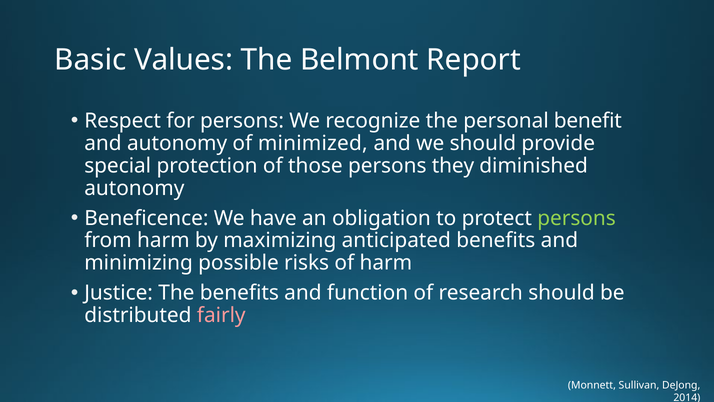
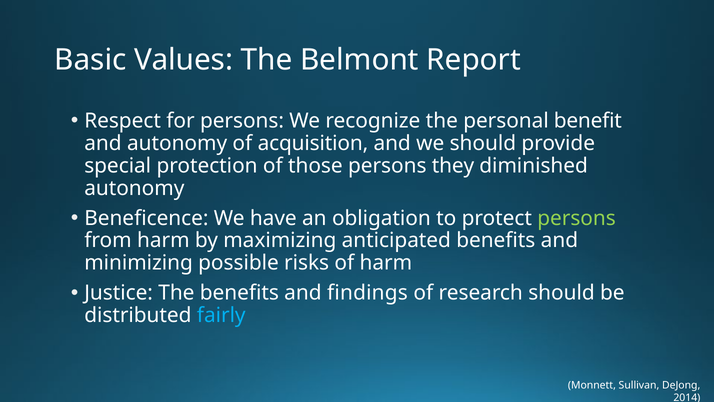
minimized: minimized -> acquisition
function: function -> findings
fairly colour: pink -> light blue
